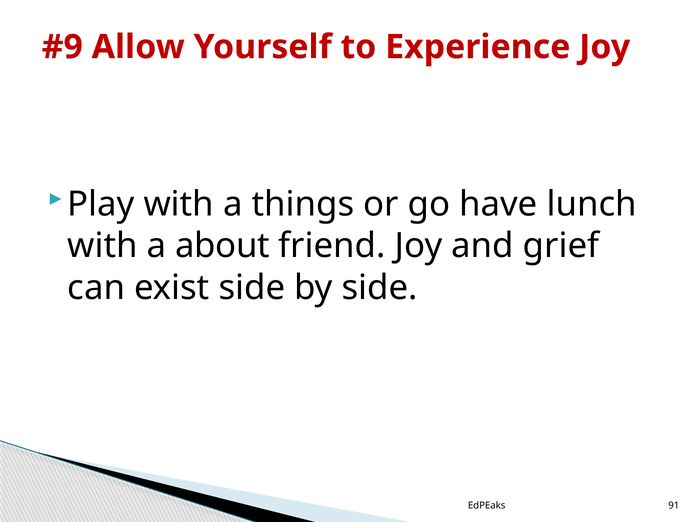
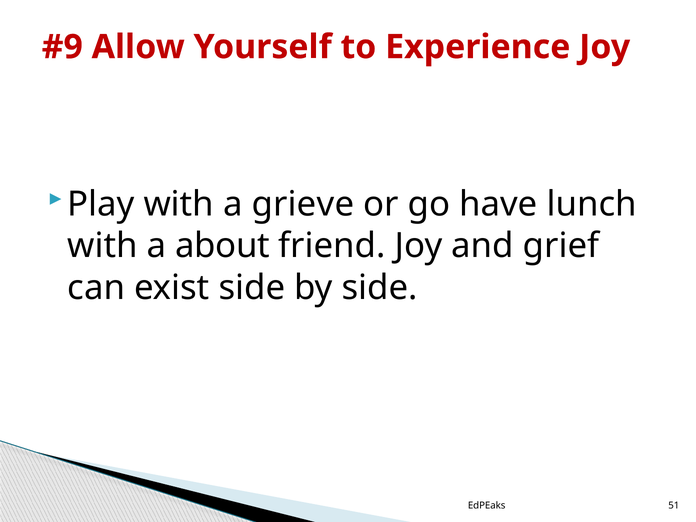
things: things -> grieve
91: 91 -> 51
